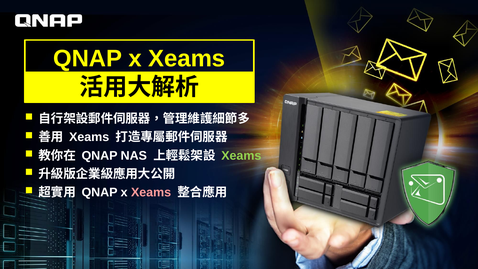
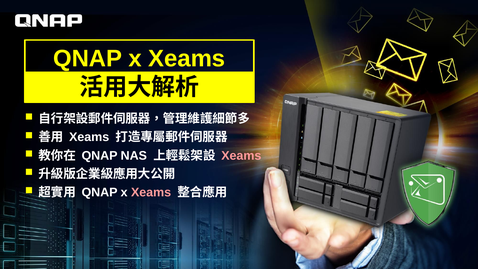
Xeams at (241, 156) colour: light green -> pink
